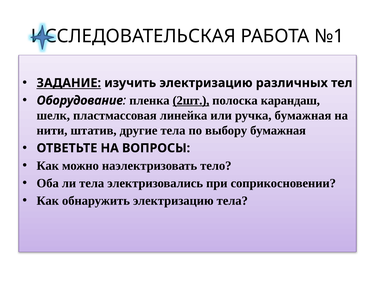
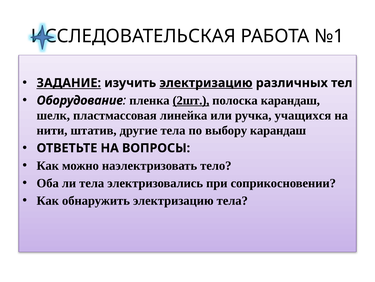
электризацию at (206, 83) underline: none -> present
ручка бумажная: бумажная -> учащихся
выбору бумажная: бумажная -> карандаш
